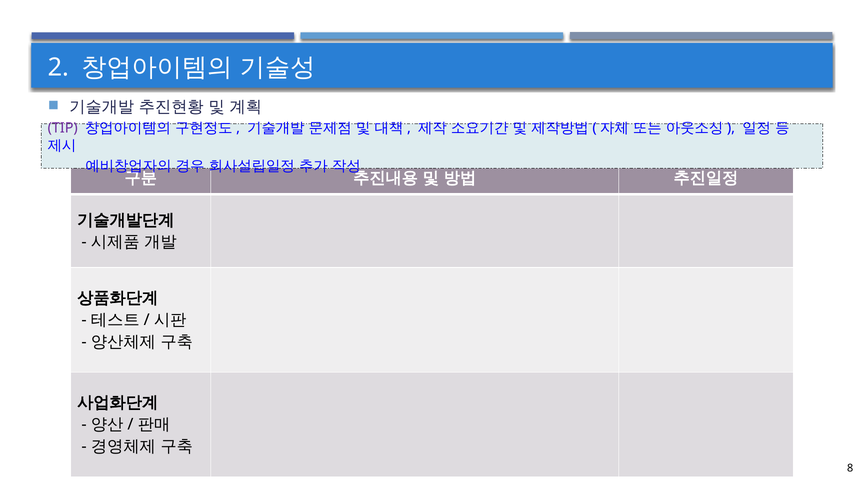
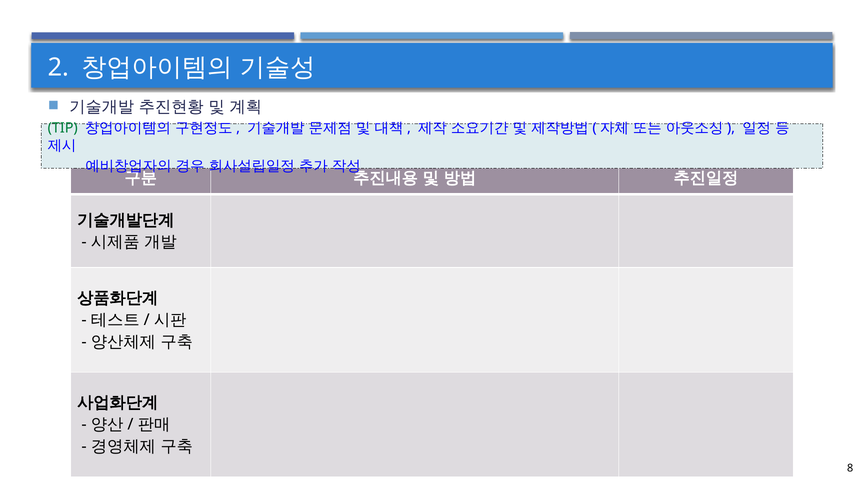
TIP colour: purple -> green
